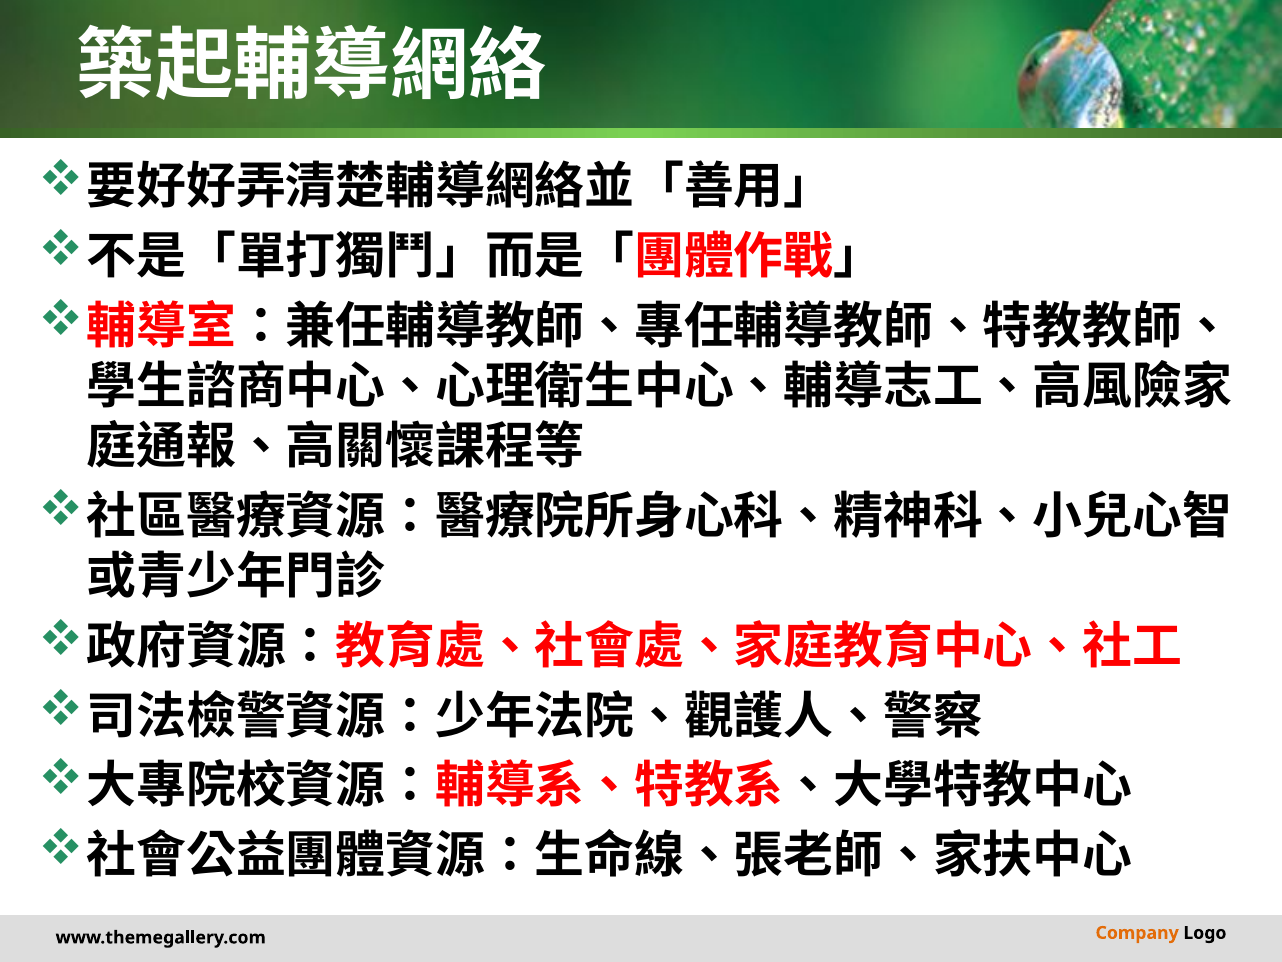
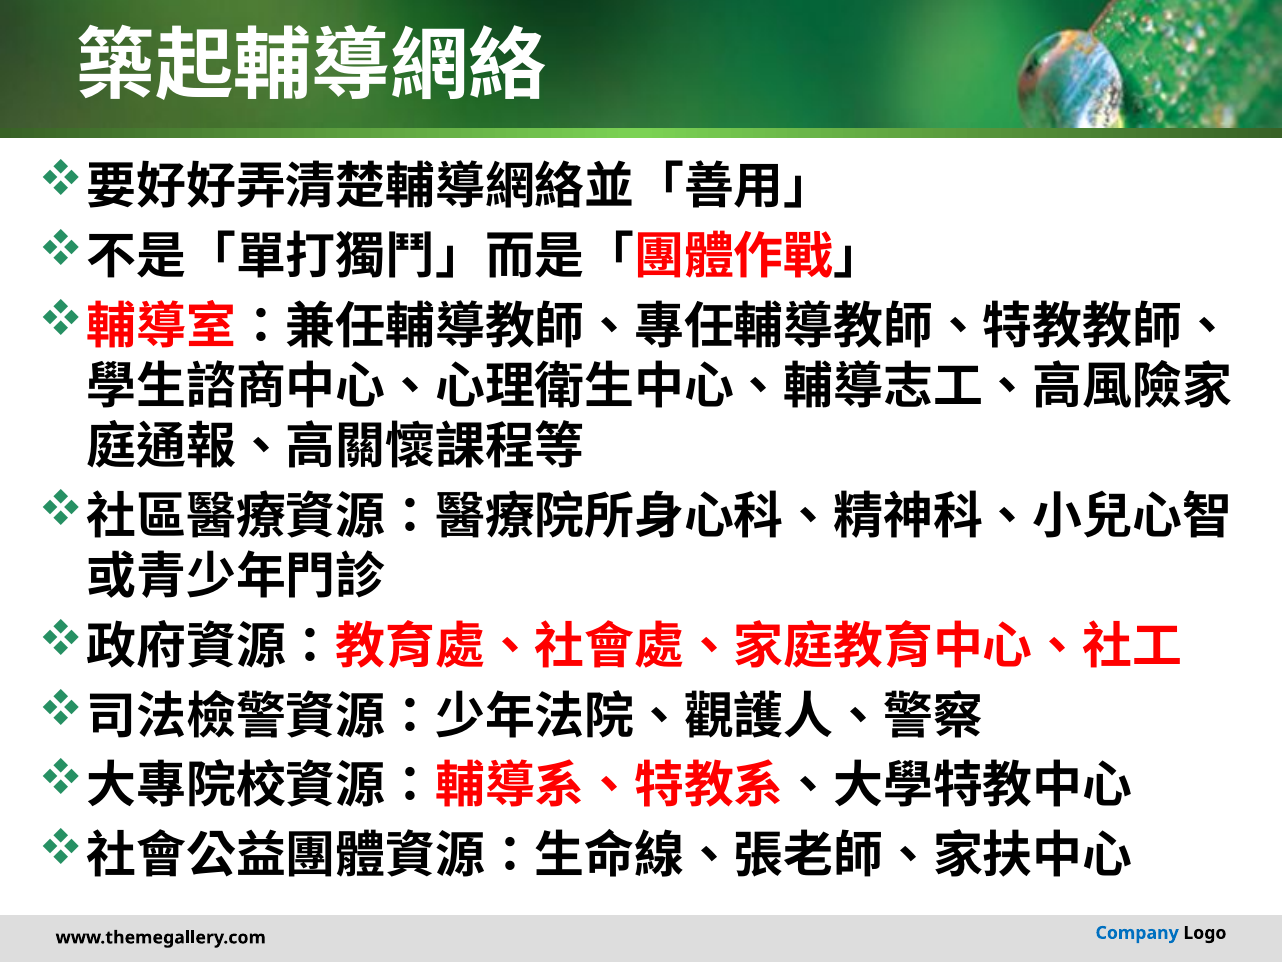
Company colour: orange -> blue
